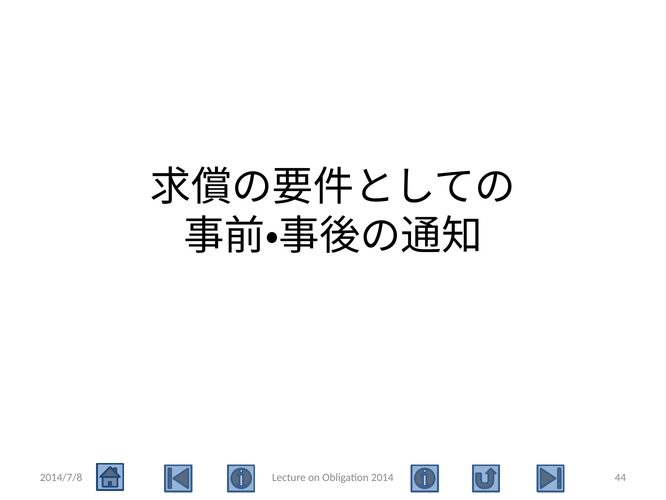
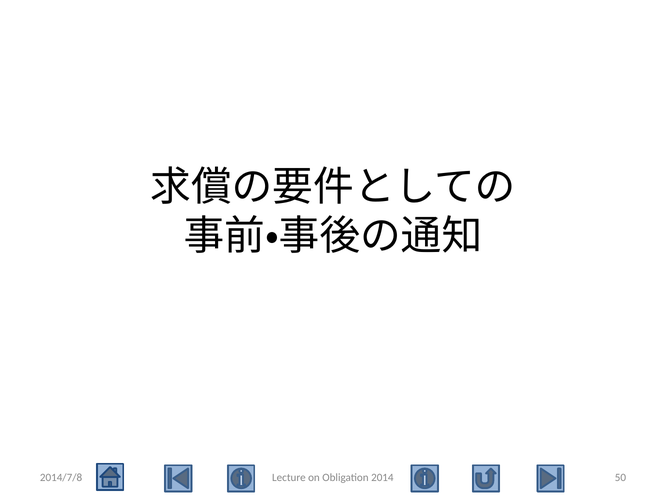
44: 44 -> 50
